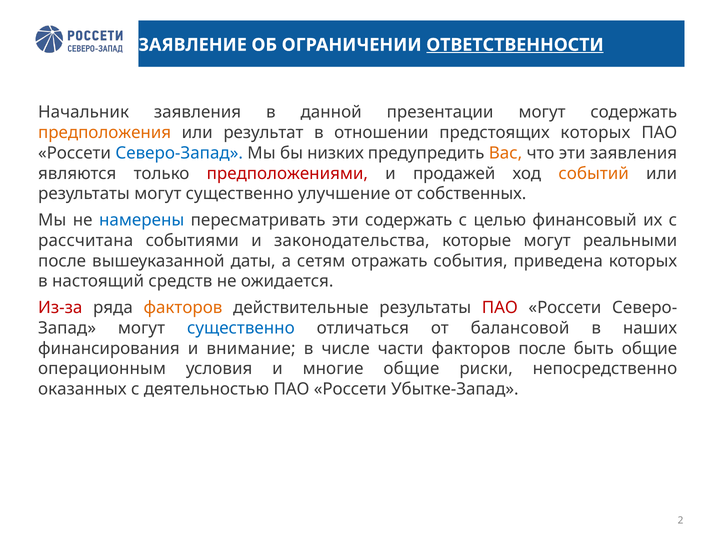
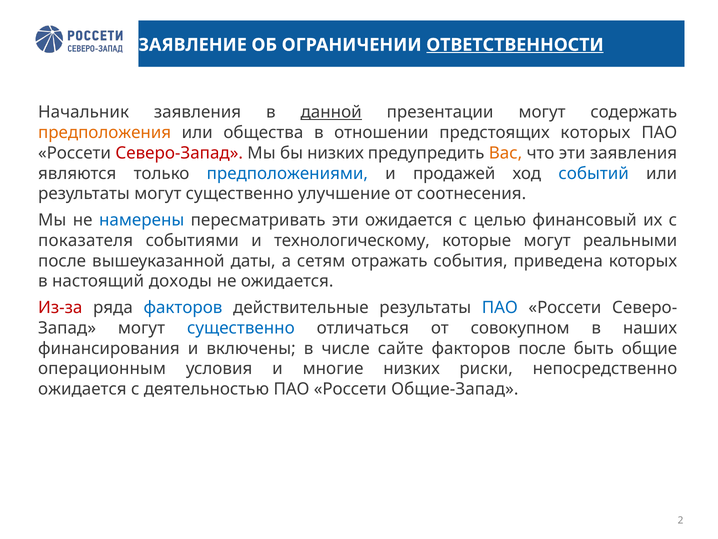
данной underline: none -> present
результат: результат -> общества
Северо-Запад colour: blue -> red
предположениями colour: red -> blue
событий colour: orange -> blue
собственных: собственных -> соотнесения
эти содержать: содержать -> ожидается
рассчитана: рассчитана -> показателя
законодательства: законодательства -> технологическому
средств: средств -> доходы
факторов at (183, 307) colour: orange -> blue
ПАО at (500, 307) colour: red -> blue
балансовой: балансовой -> совокупном
внимание: внимание -> включены
части: части -> сайте
многие общие: общие -> низких
оказанных at (82, 389): оказанных -> ожидается
Убытке-Запад: Убытке-Запад -> Общие-Запад
